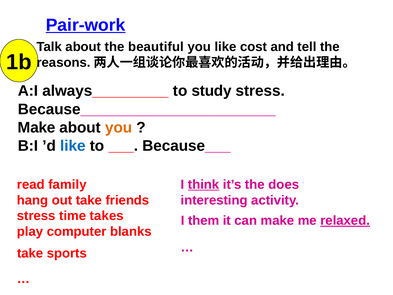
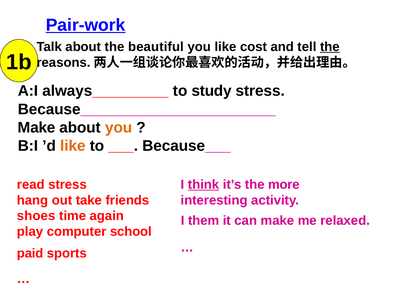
the at (330, 47) underline: none -> present
like at (73, 146) colour: blue -> orange
read family: family -> stress
does: does -> more
stress at (36, 216): stress -> shoes
takes: takes -> again
relaxed underline: present -> none
blanks: blanks -> school
take at (30, 253): take -> paid
